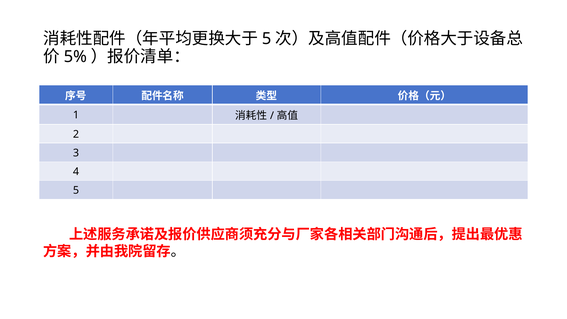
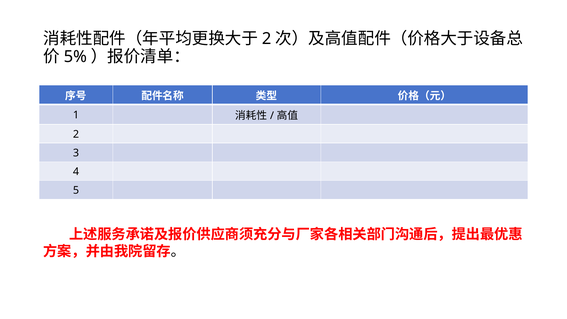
5 at (267, 39): 5 -> 2
